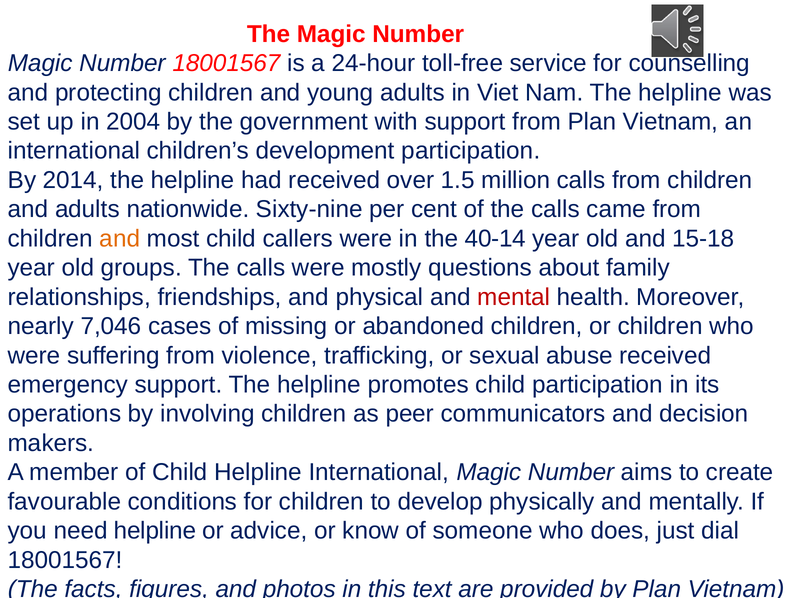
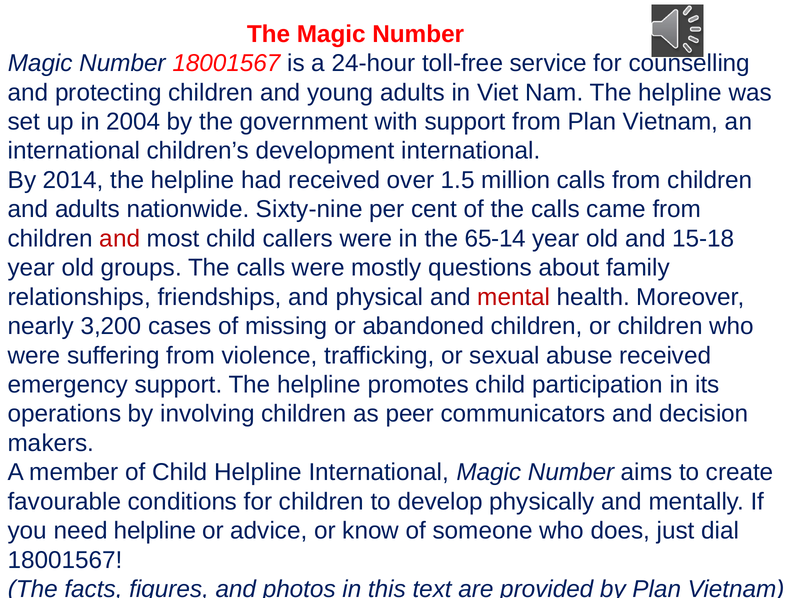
development participation: participation -> international
and at (120, 239) colour: orange -> red
40-14: 40-14 -> 65-14
7,046: 7,046 -> 3,200
